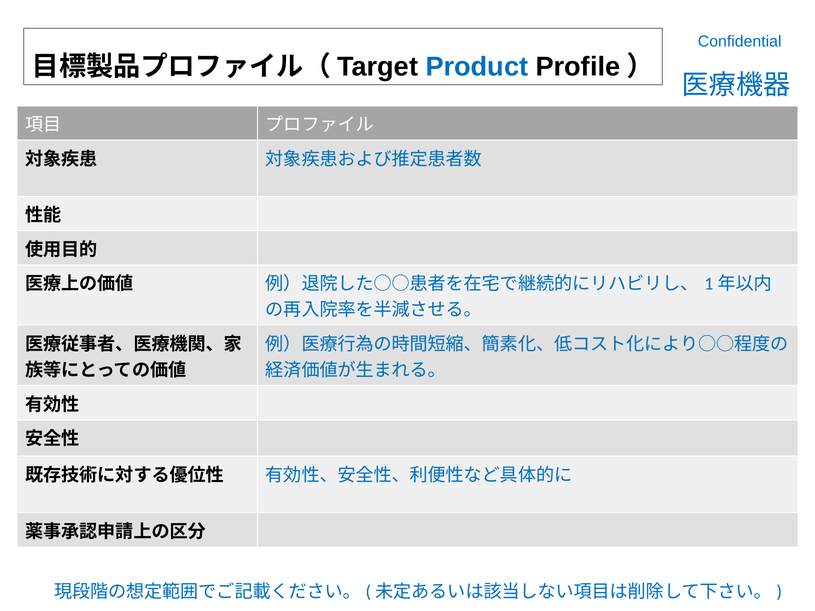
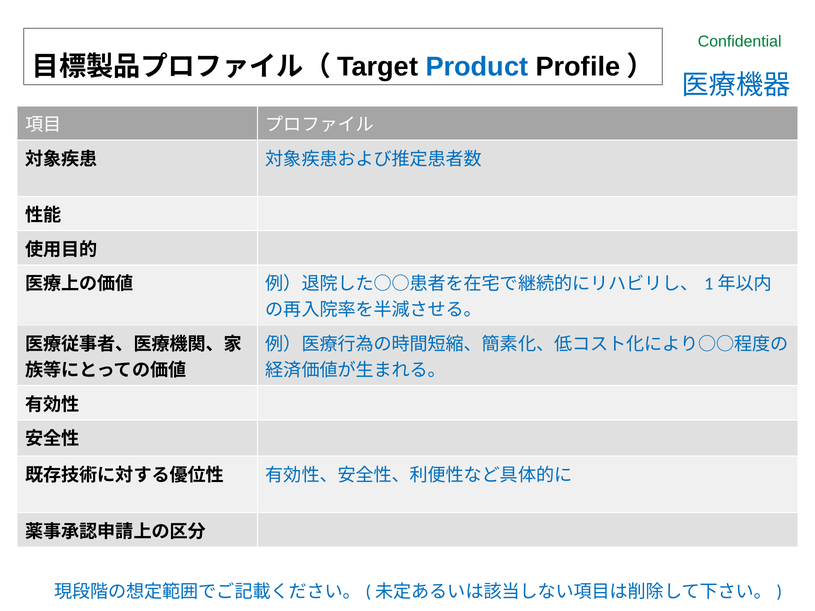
Confidential colour: blue -> green
